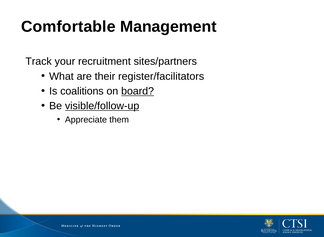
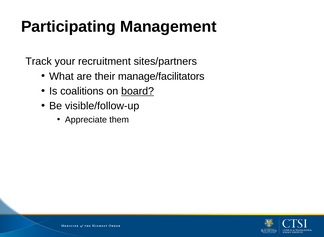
Comfortable: Comfortable -> Participating
register/facilitators: register/facilitators -> manage/facilitators
visible/follow-up underline: present -> none
